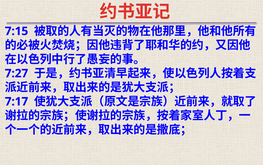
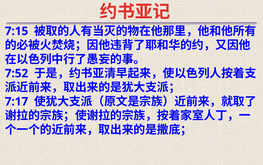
7:27: 7:27 -> 7:52
